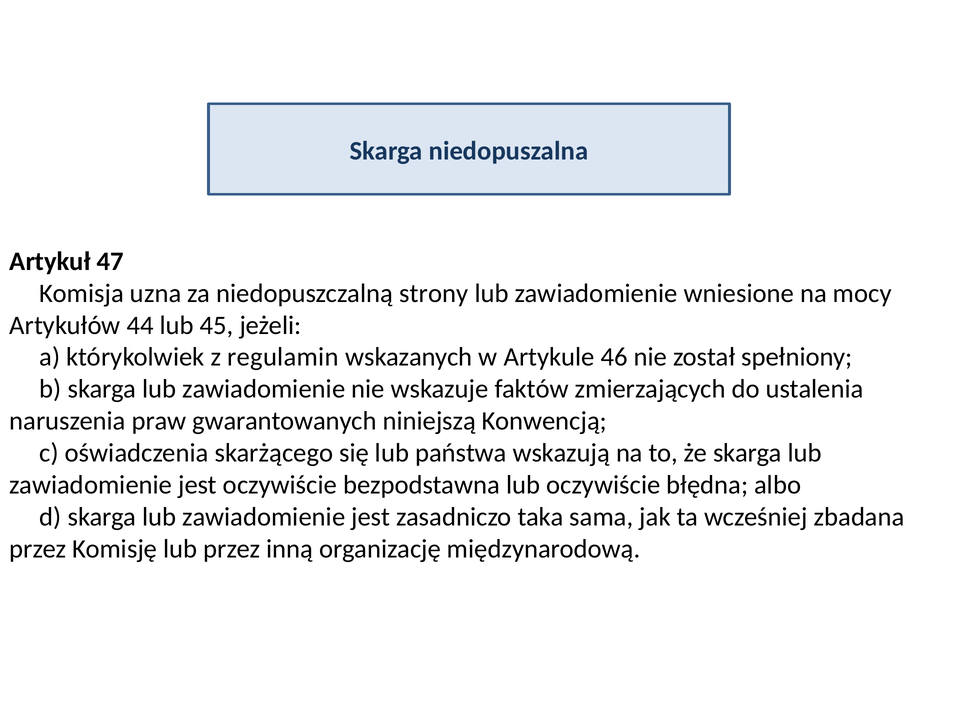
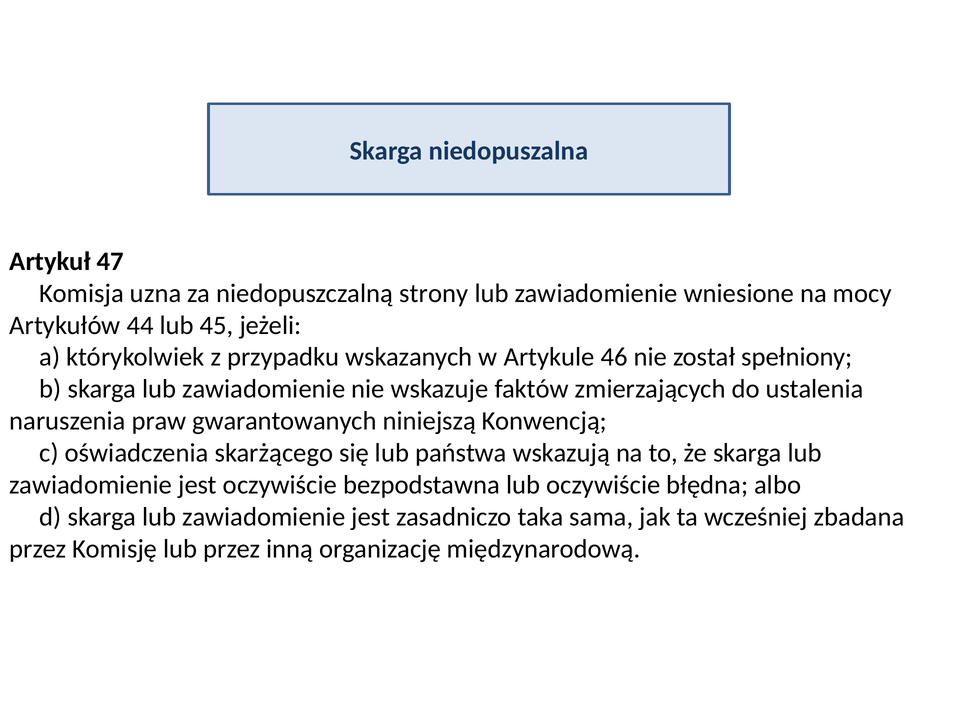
regulamin: regulamin -> przypadku
